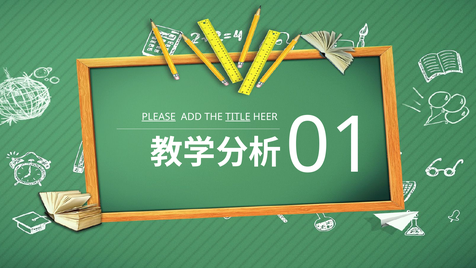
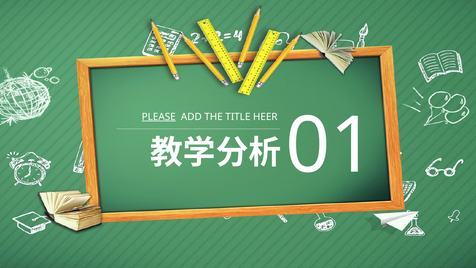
TITLE underline: present -> none
